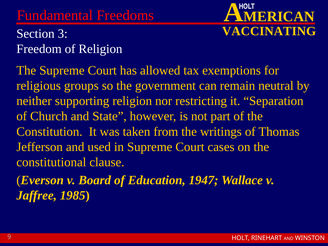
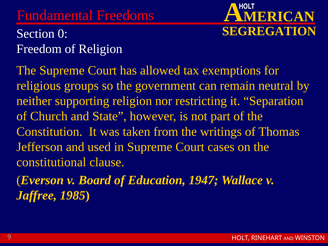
VACCINATING: VACCINATING -> SEGREGATION
3: 3 -> 0
